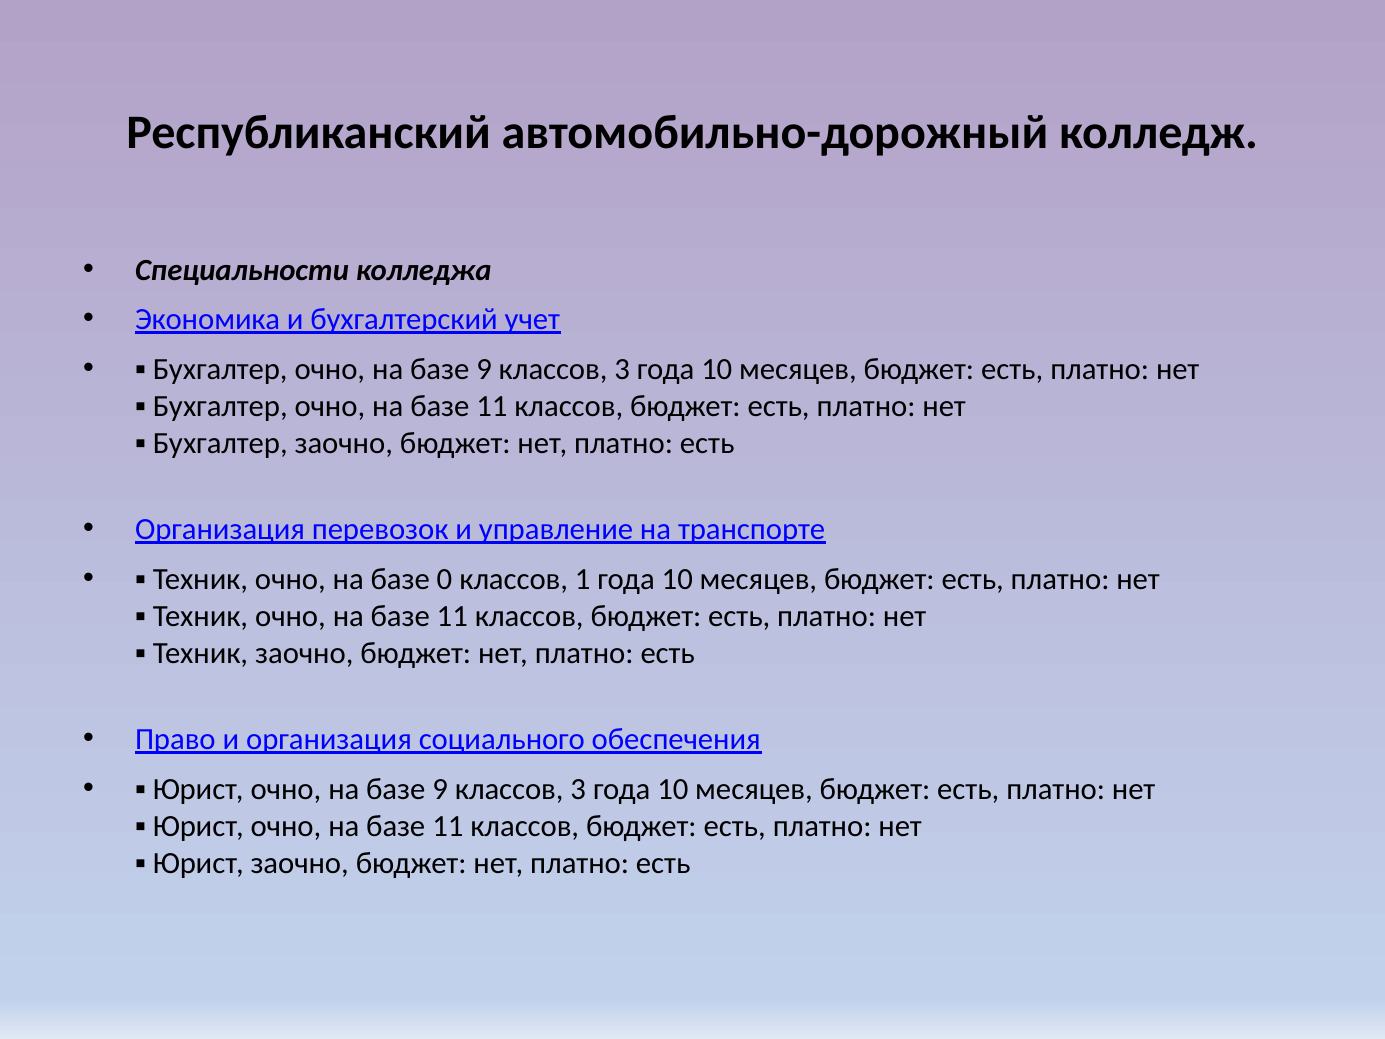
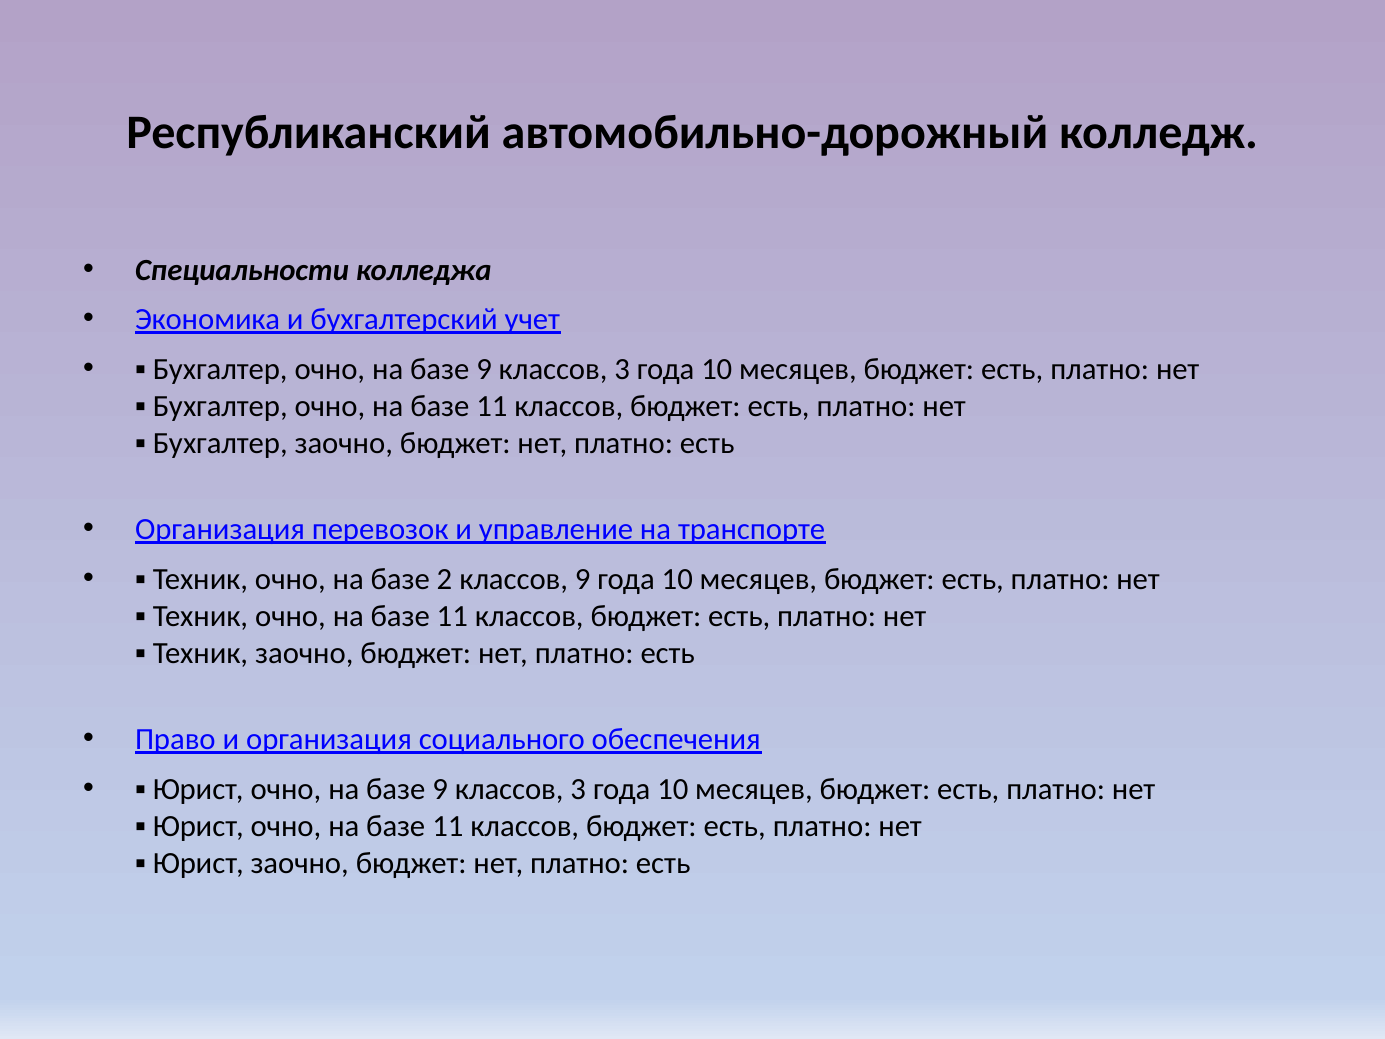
0: 0 -> 2
классов 1: 1 -> 9
